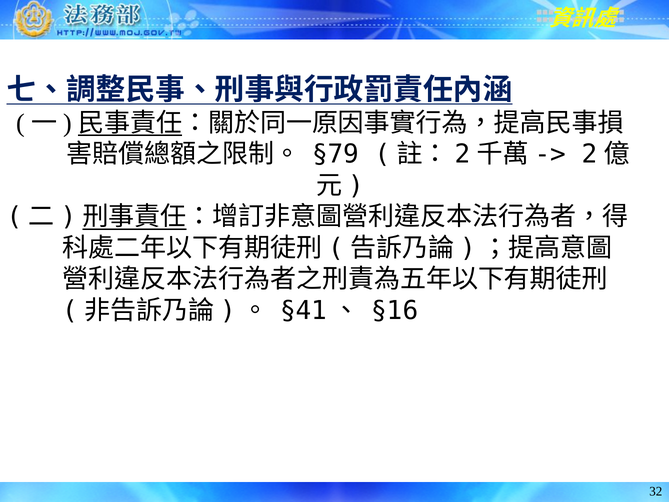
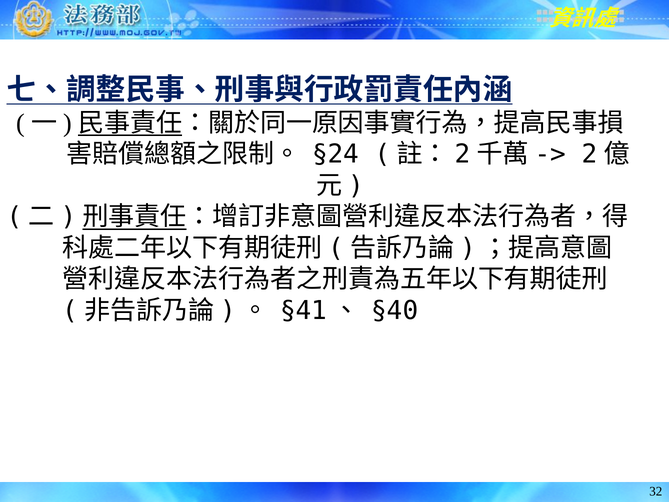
§79: §79 -> §24
§16: §16 -> §40
